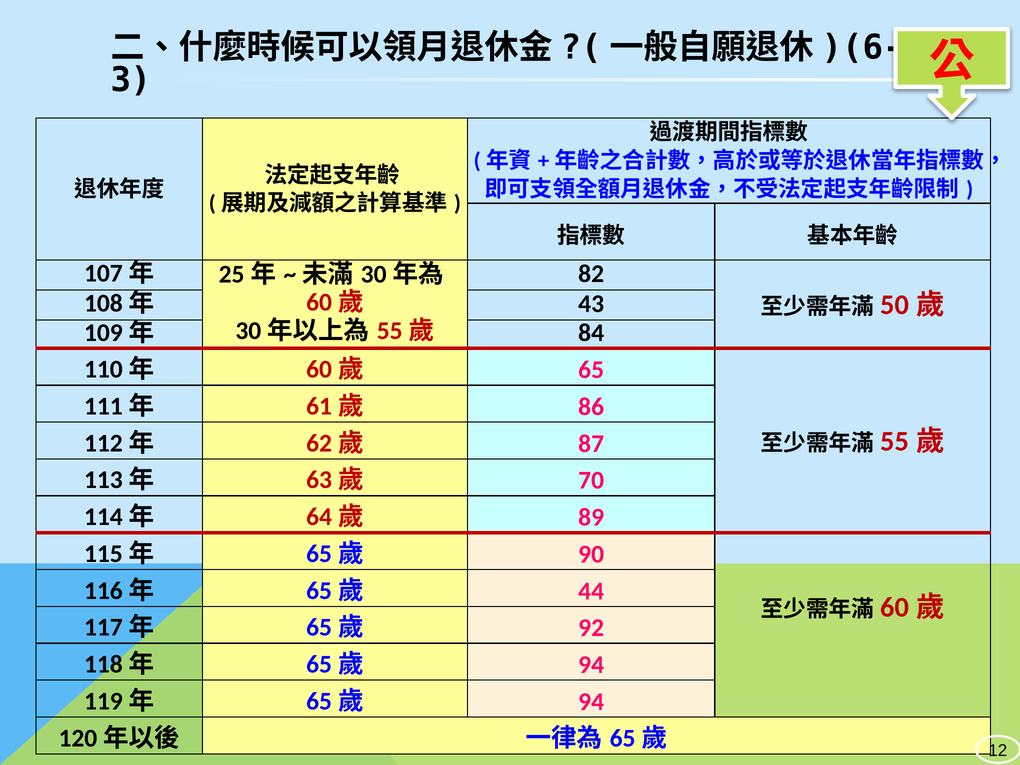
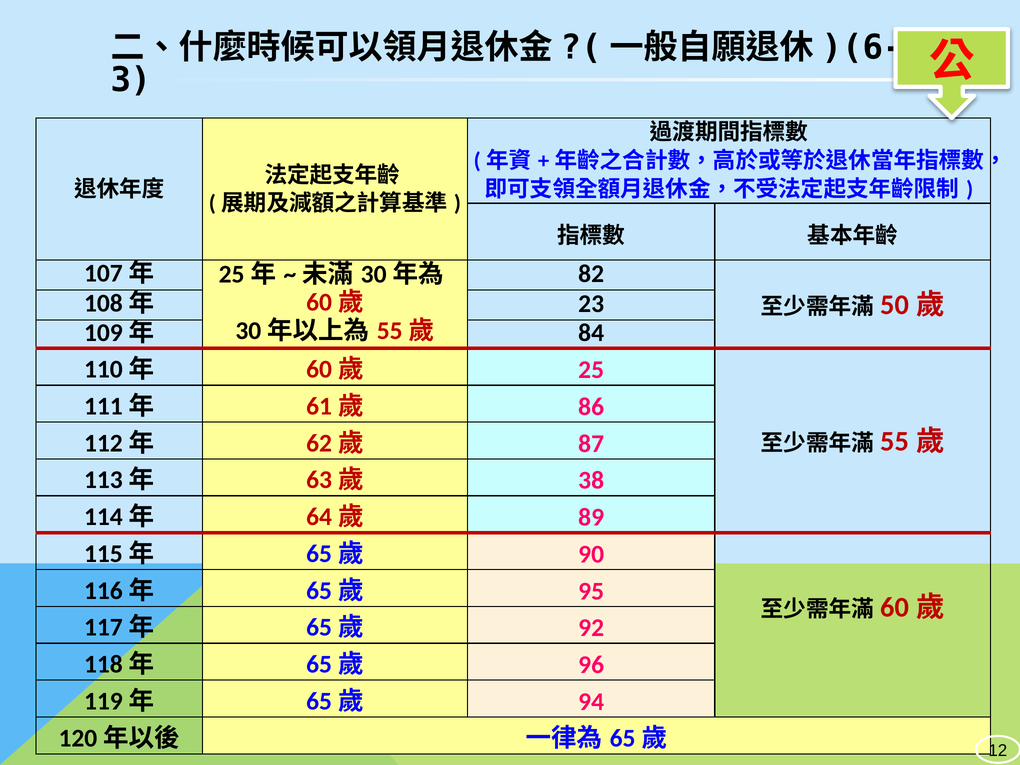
43: 43 -> 23
65: 65 -> 25
70: 70 -> 38
44: 44 -> 95
94 at (591, 665): 94 -> 96
